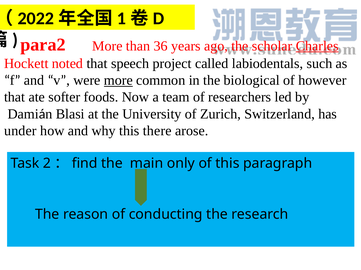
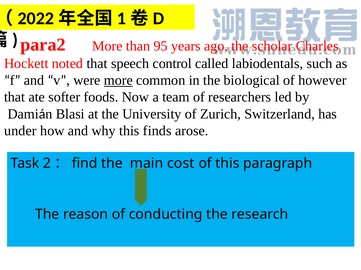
36: 36 -> 95
Charles underline: present -> none
project: project -> control
there: there -> finds
only: only -> cost
